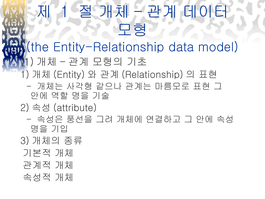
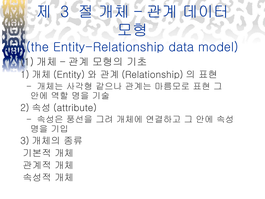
1: 1 -> 3
